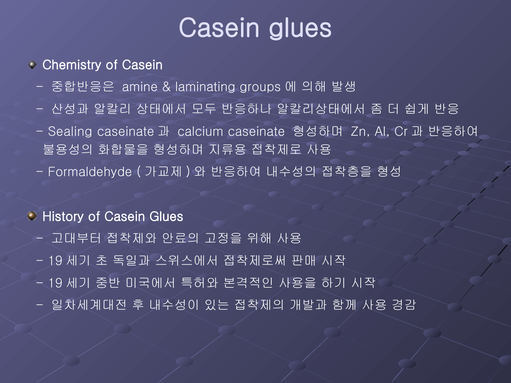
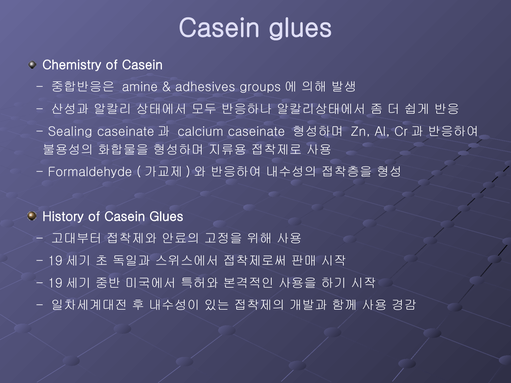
laminating: laminating -> adhesives
